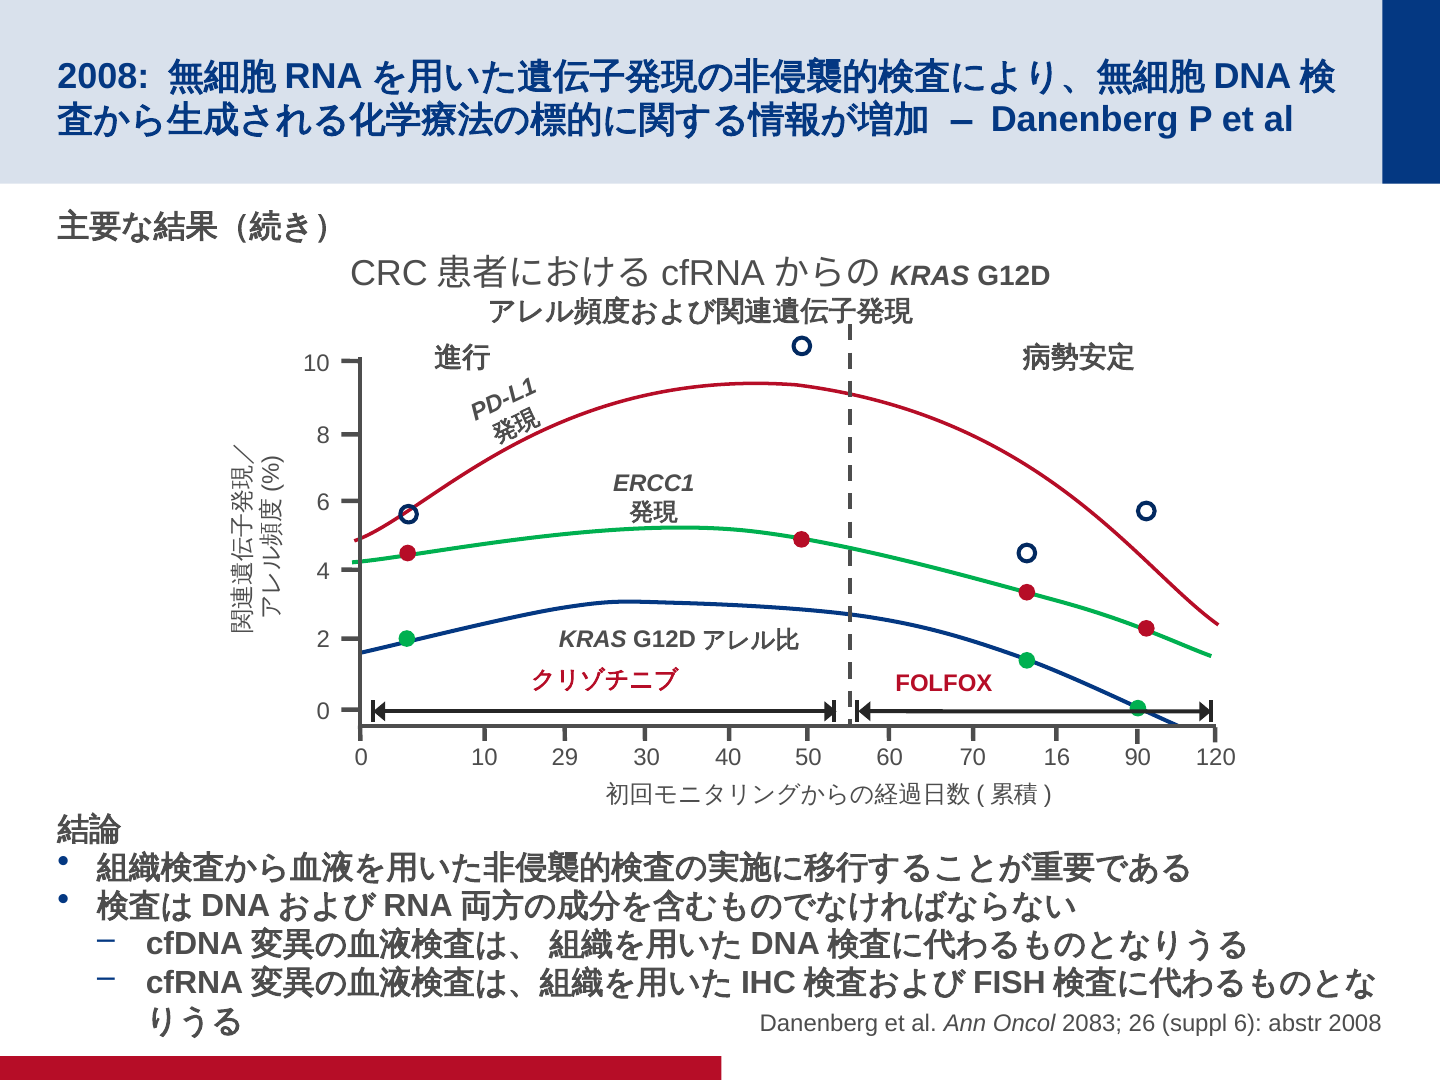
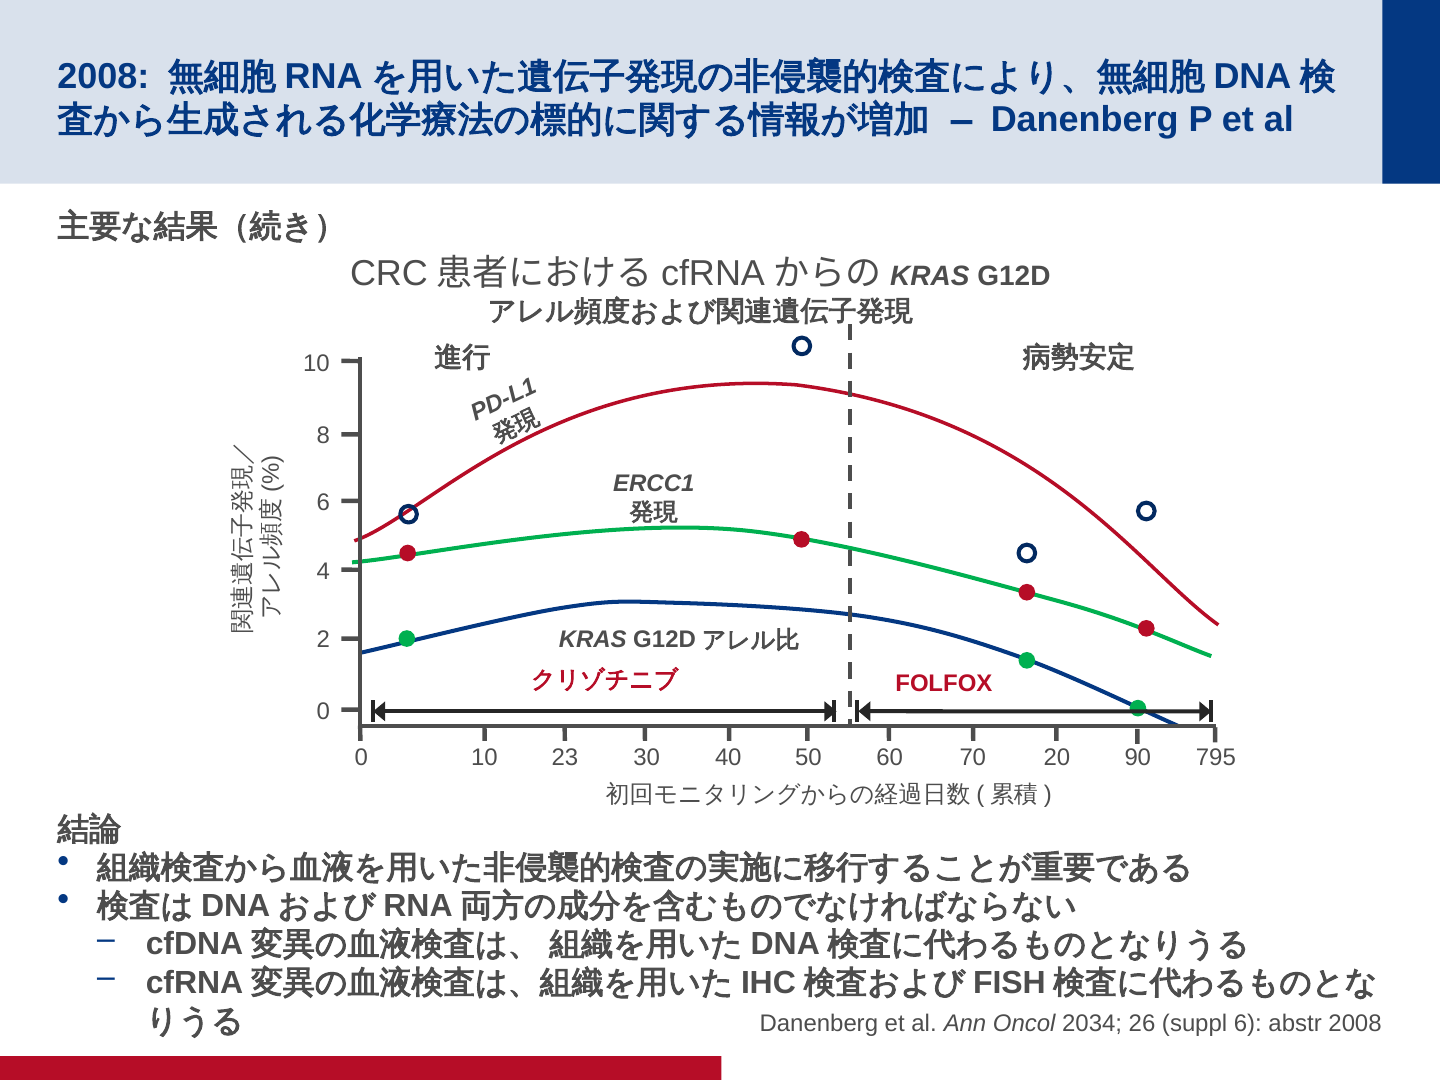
29: 29 -> 23
16: 16 -> 20
120: 120 -> 795
2083: 2083 -> 2034
